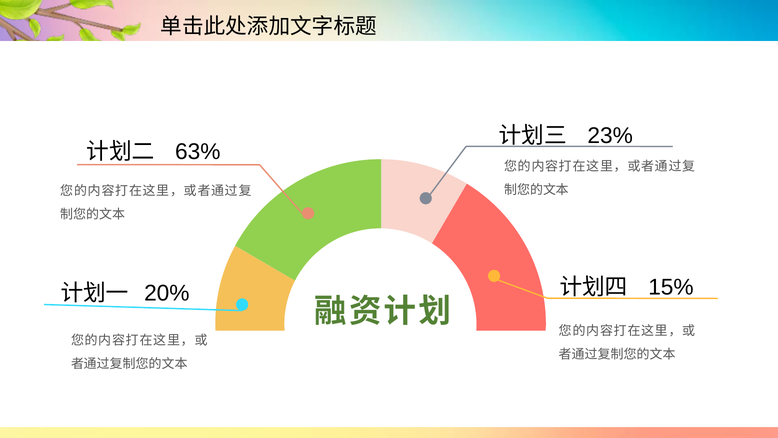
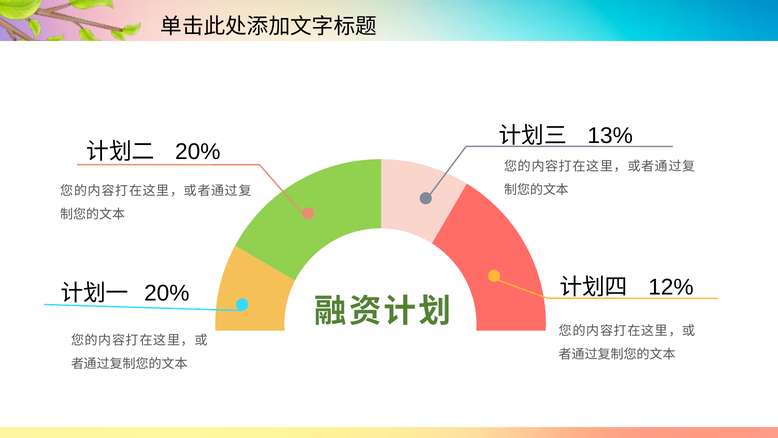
23%: 23% -> 13%
63% at (198, 152): 63% -> 20%
15%: 15% -> 12%
